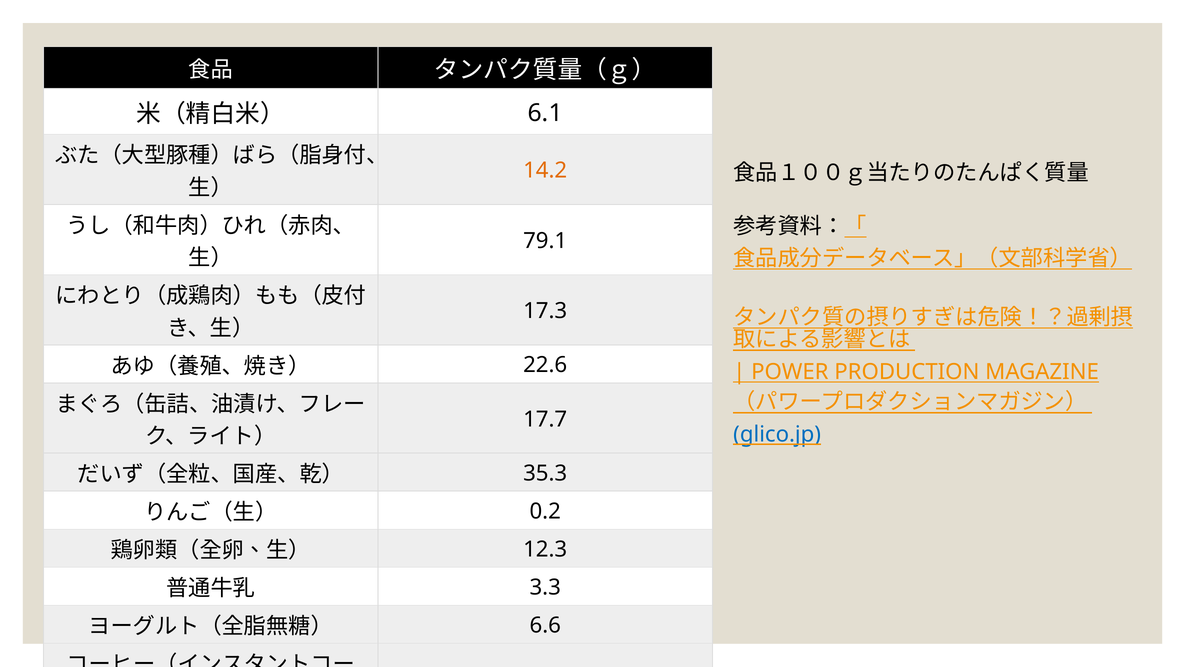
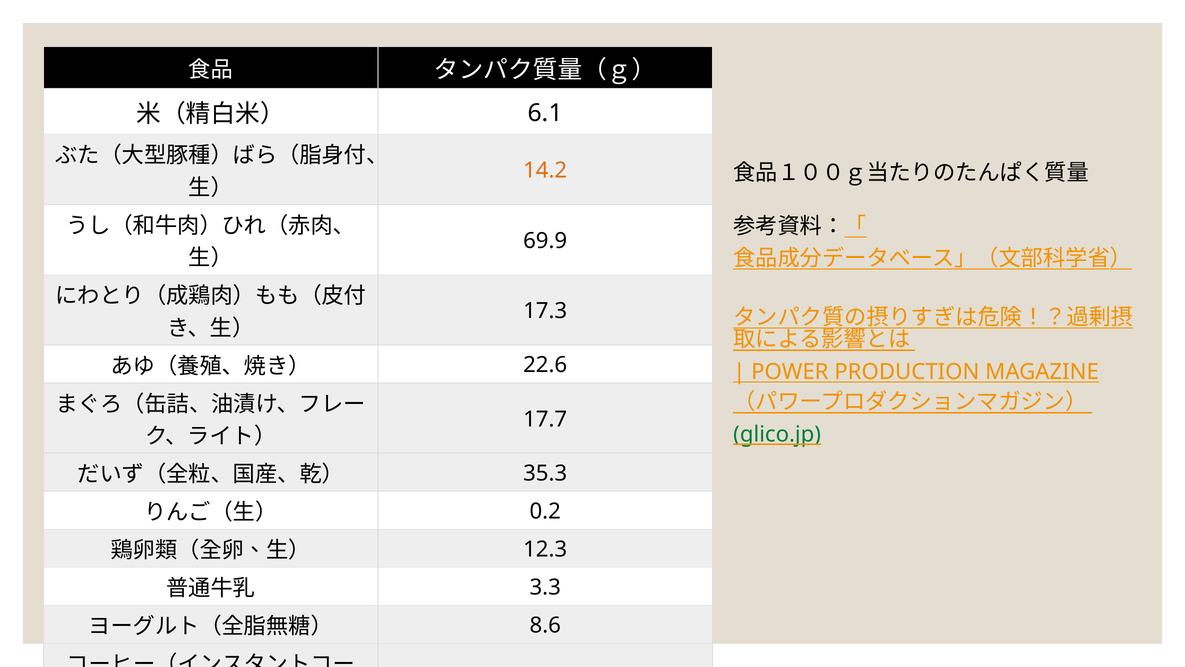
79.1: 79.1 -> 69.9
glico.jp colour: blue -> green
6.6: 6.6 -> 8.6
